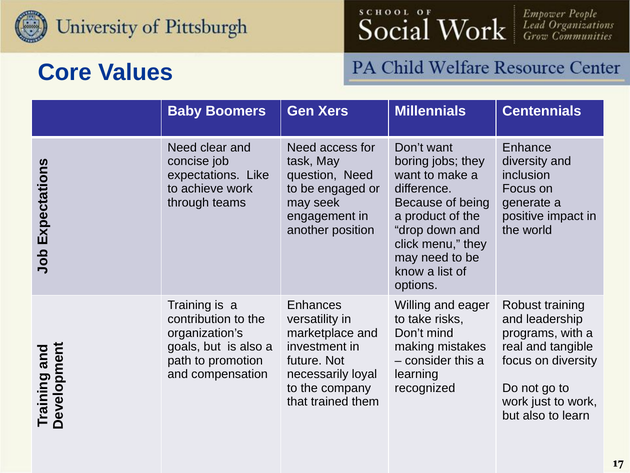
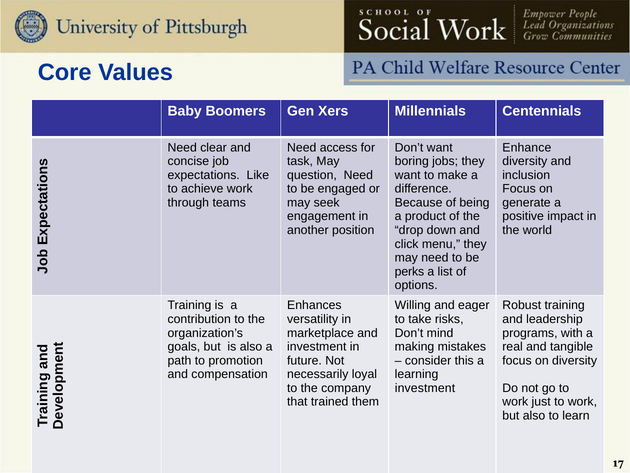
know: know -> perks
recognized at (425, 388): recognized -> investment
